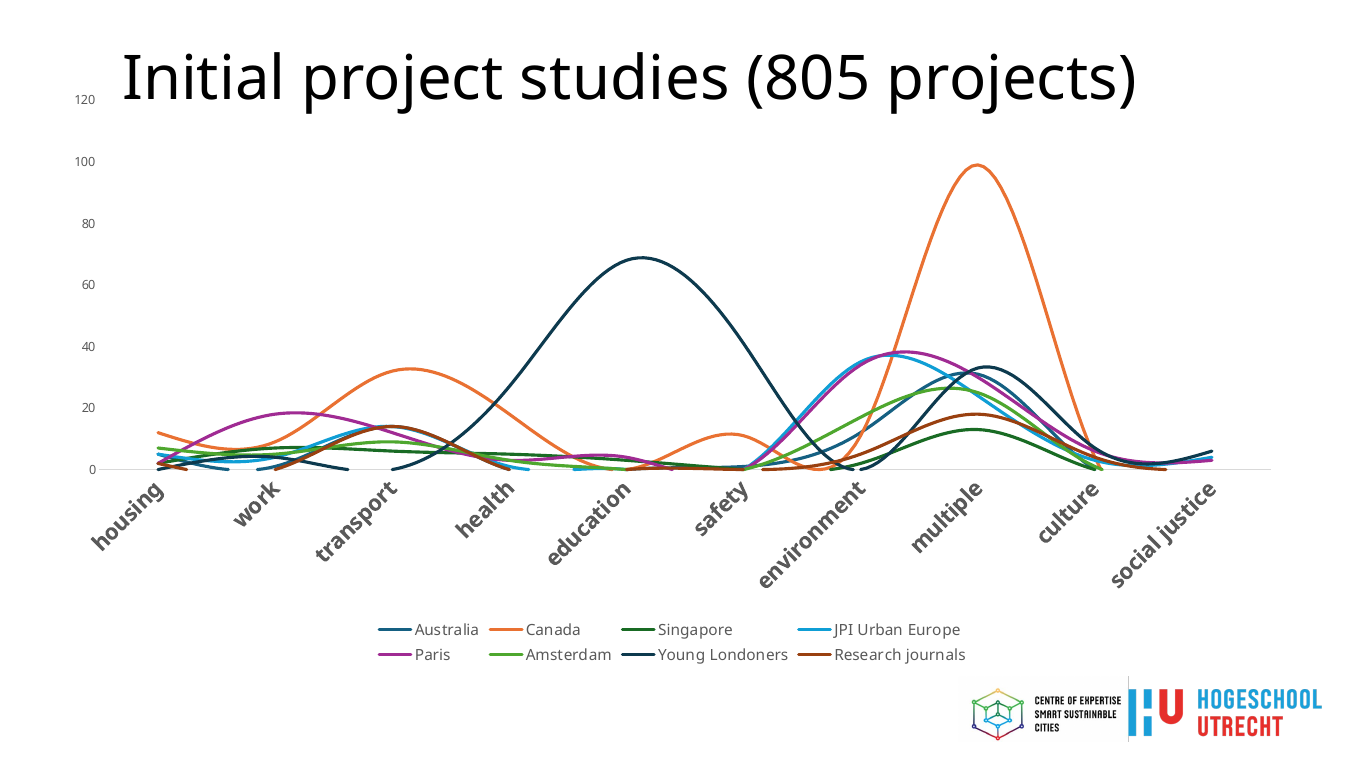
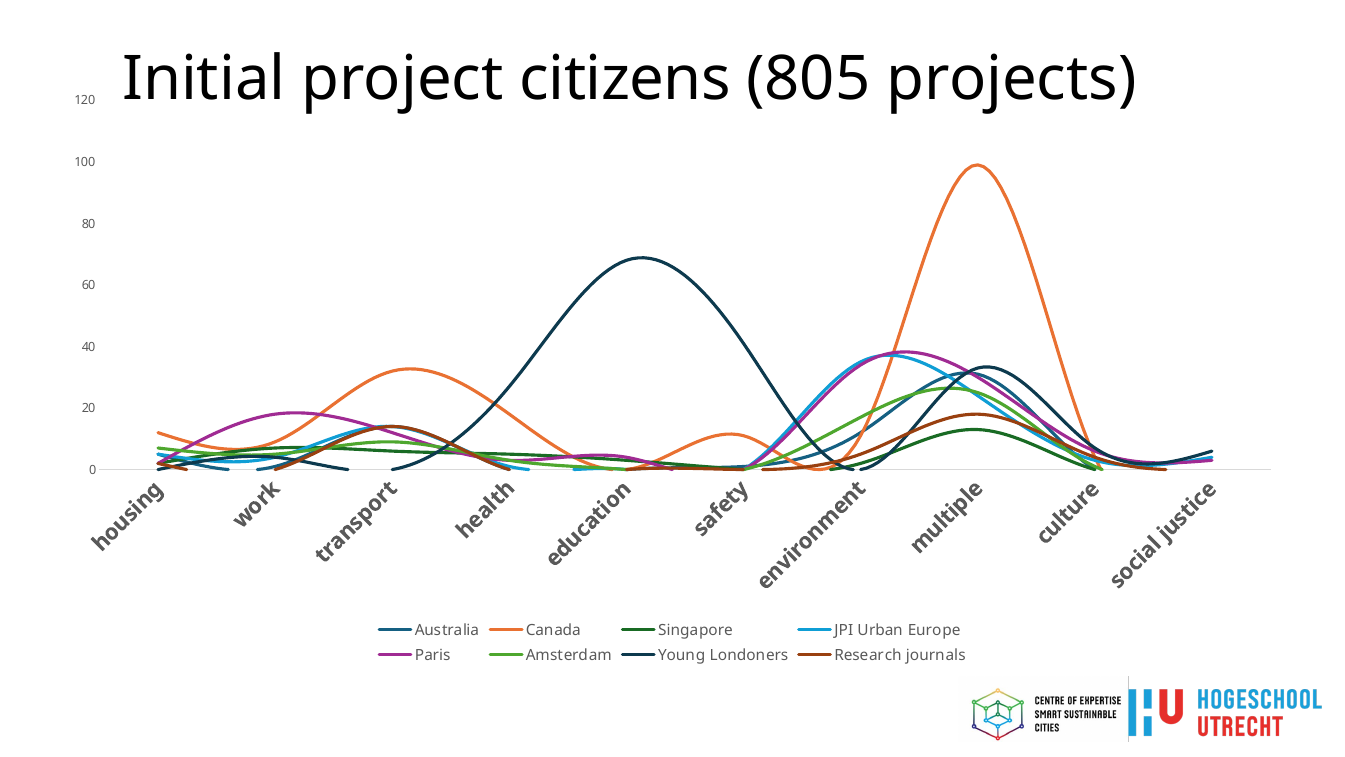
studies: studies -> citizens
